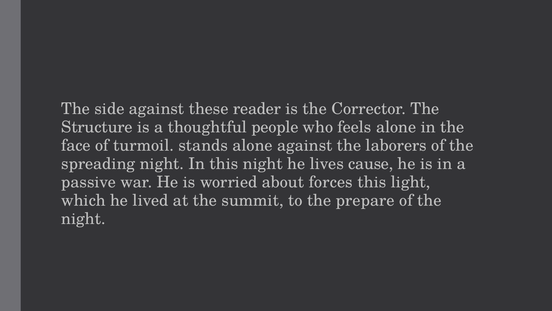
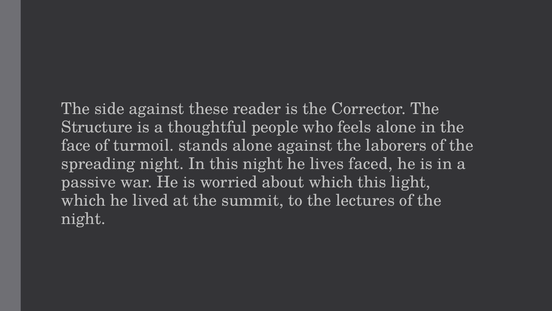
cause: cause -> faced
about forces: forces -> which
prepare: prepare -> lectures
